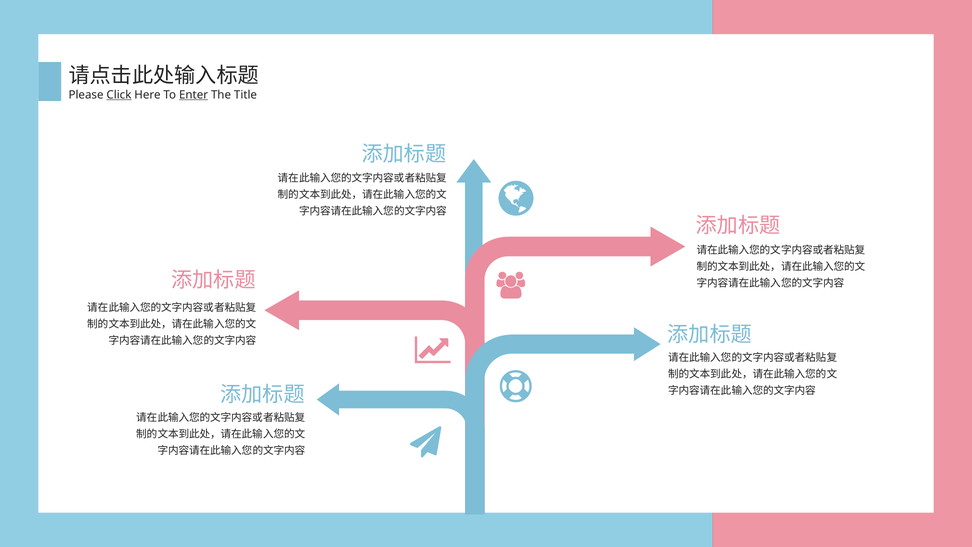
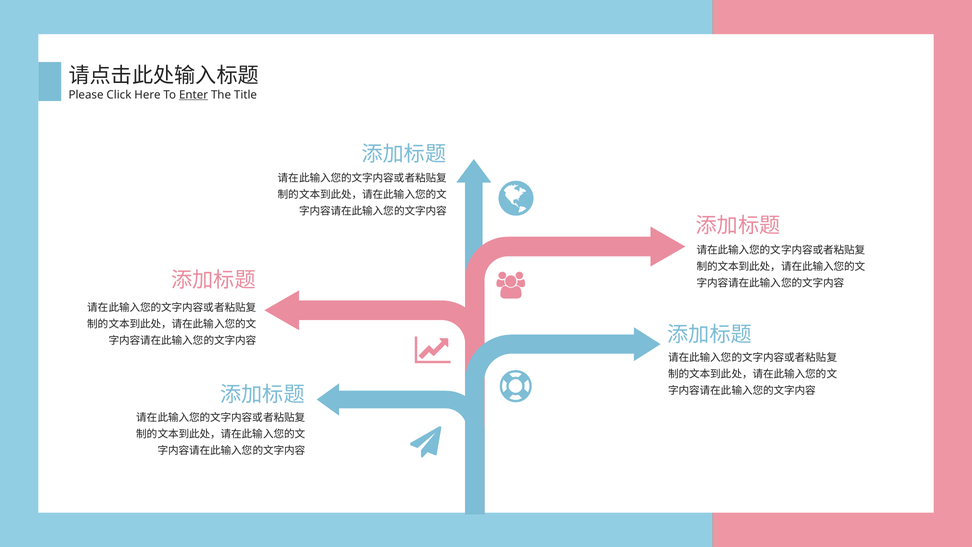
Click underline: present -> none
